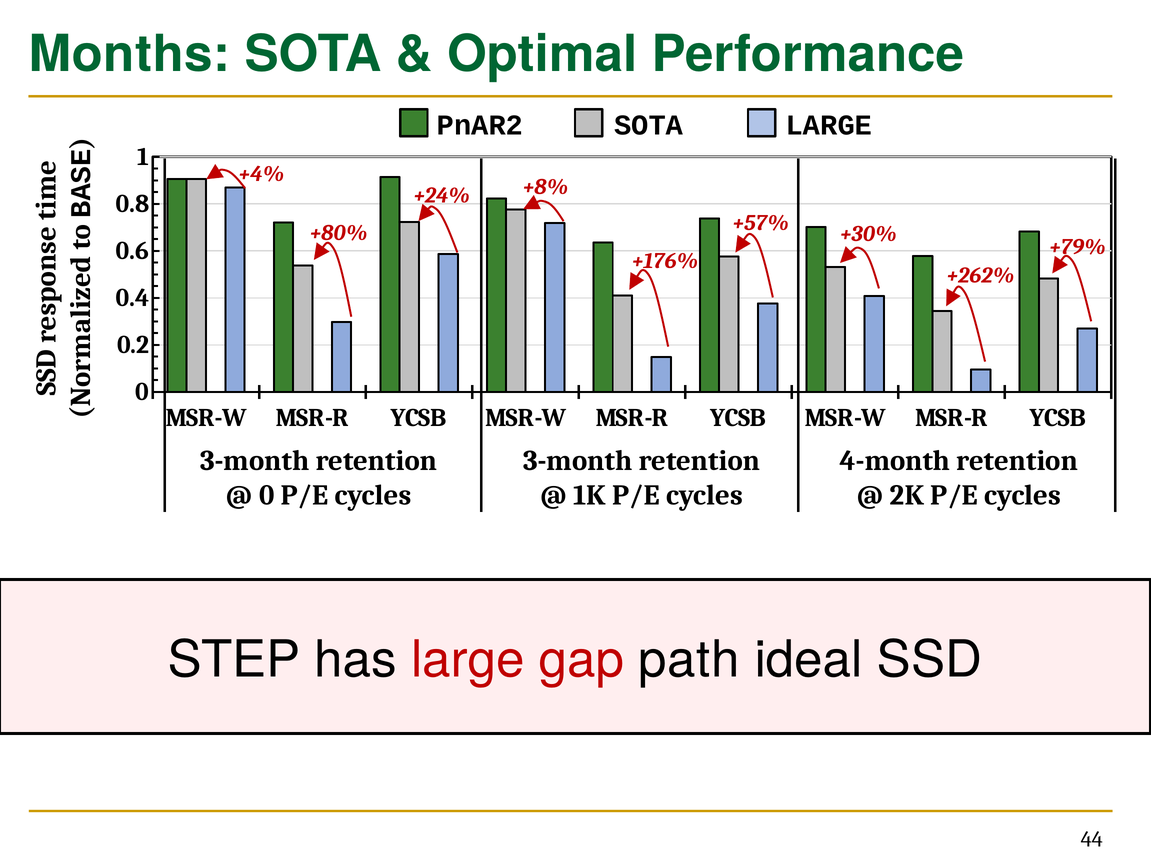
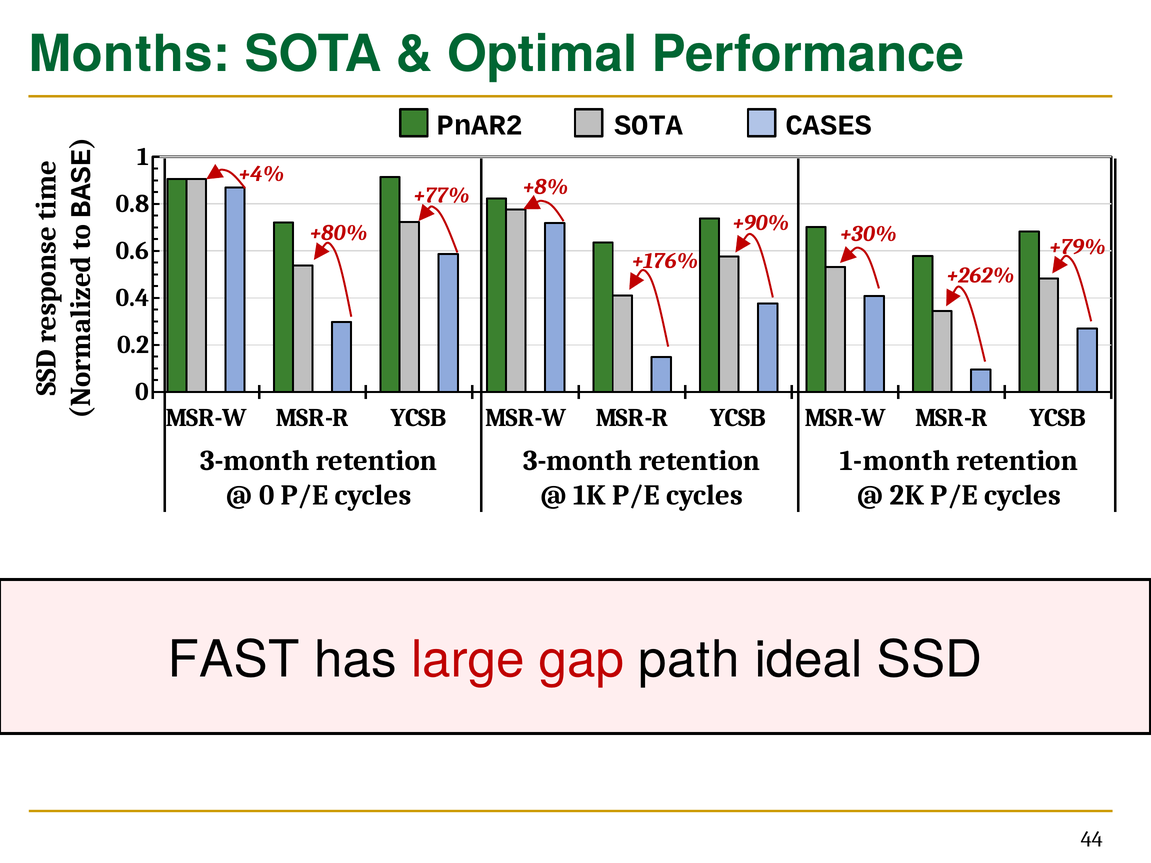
SOTA LARGE: LARGE -> CASES
+24%: +24% -> +77%
+57%: +57% -> +90%
4-month: 4-month -> 1-month
STEP: STEP -> FAST
